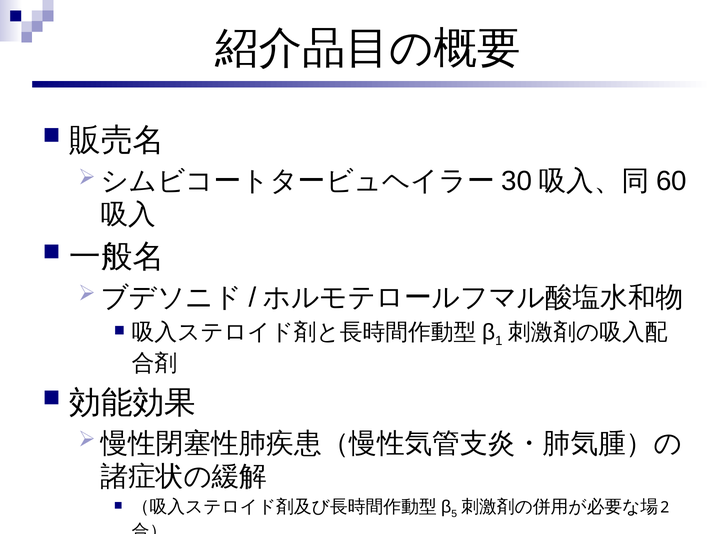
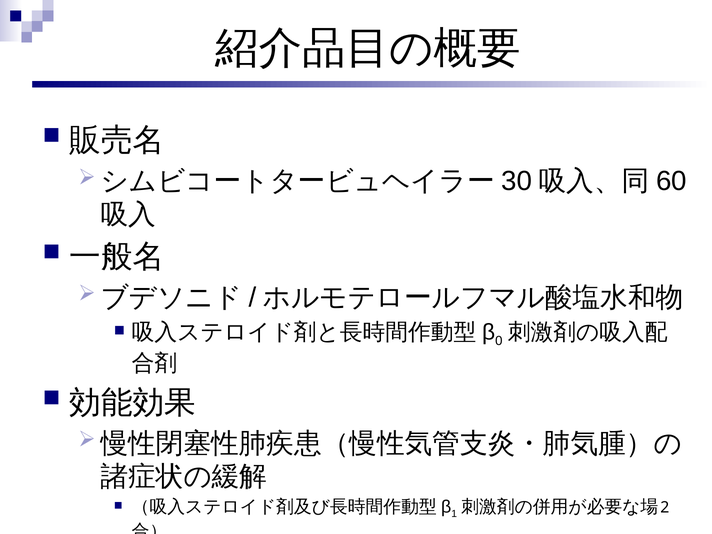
1: 1 -> 0
5: 5 -> 1
